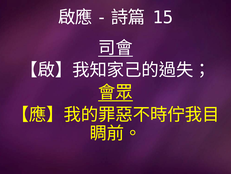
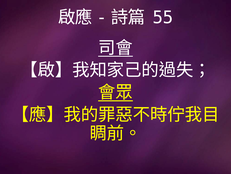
15: 15 -> 55
